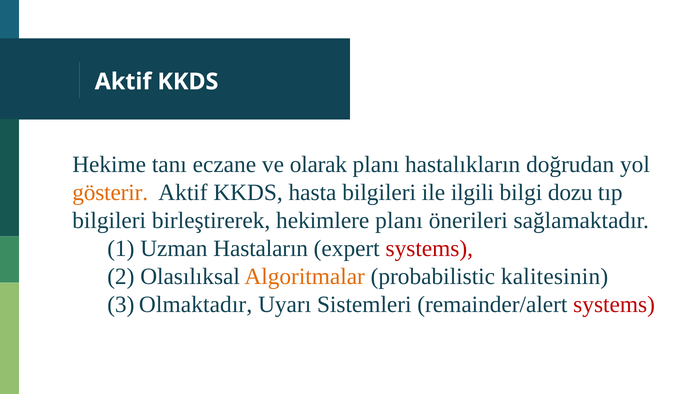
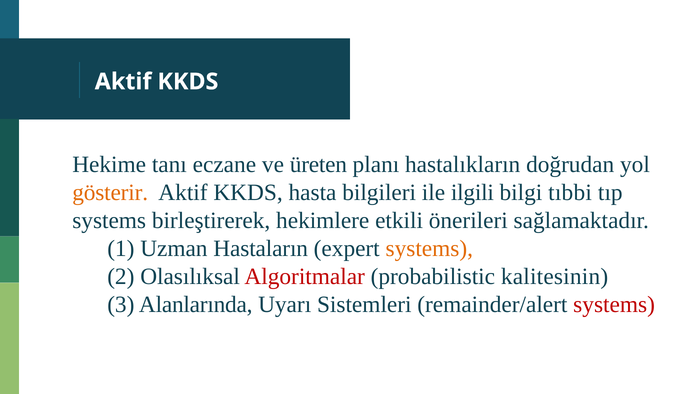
olarak: olarak -> üreten
dozu: dozu -> tıbbi
bilgileri at (109, 220): bilgileri -> systems
hekimlere planı: planı -> etkili
systems at (429, 248) colour: red -> orange
Algoritmalar colour: orange -> red
Olmaktadır: Olmaktadır -> Alanlarında
